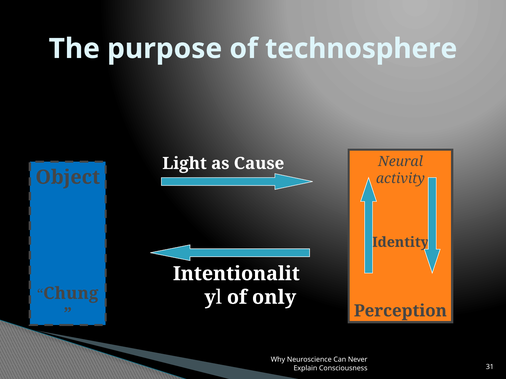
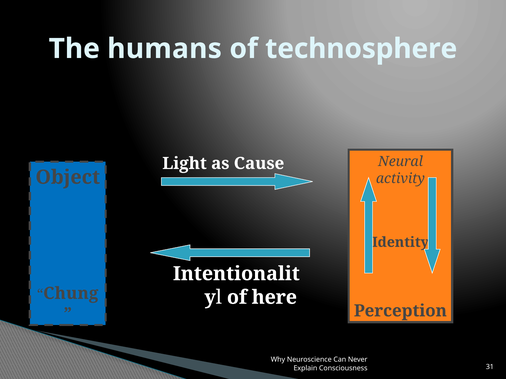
purpose: purpose -> humans
only: only -> here
